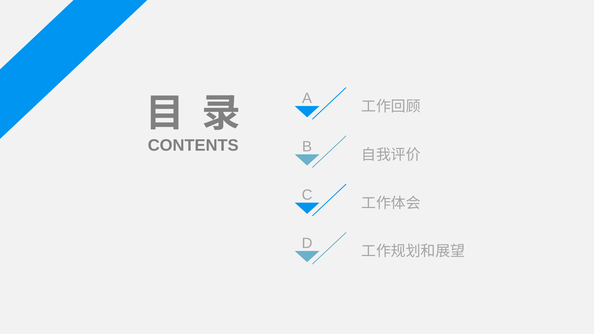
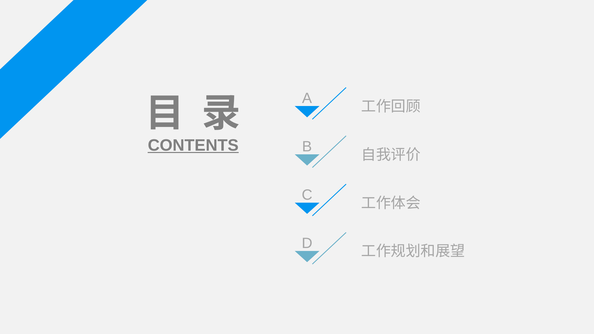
CONTENTS underline: none -> present
